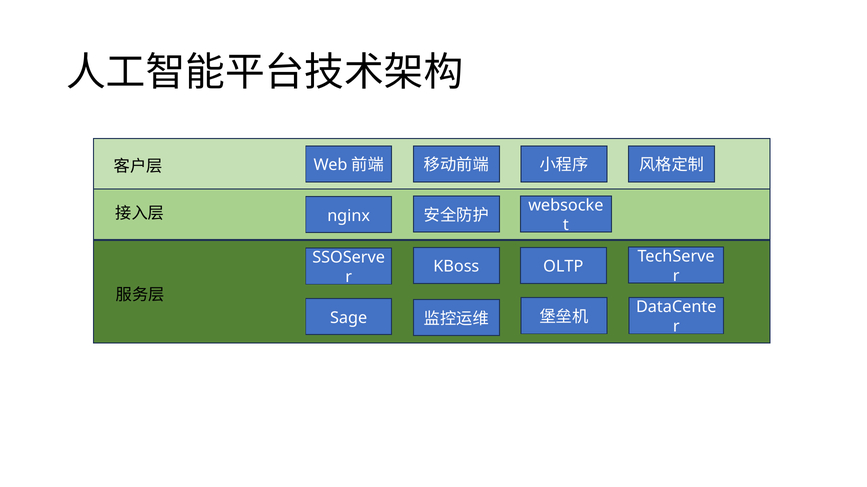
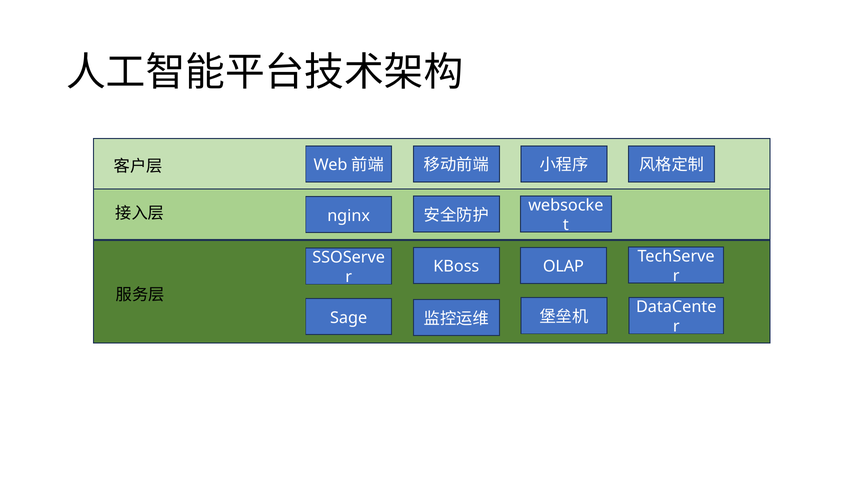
OLTP: OLTP -> OLAP
